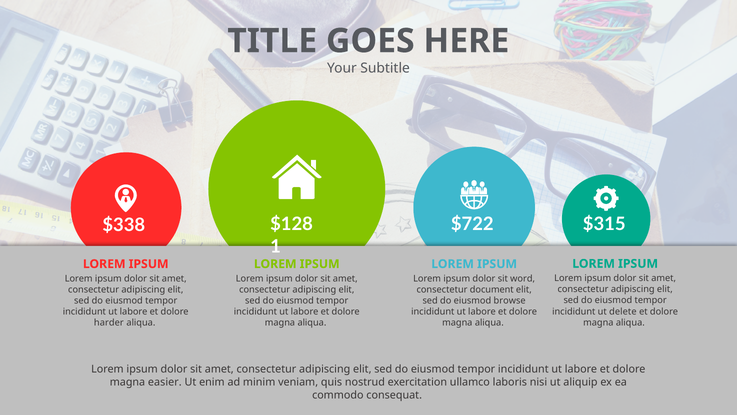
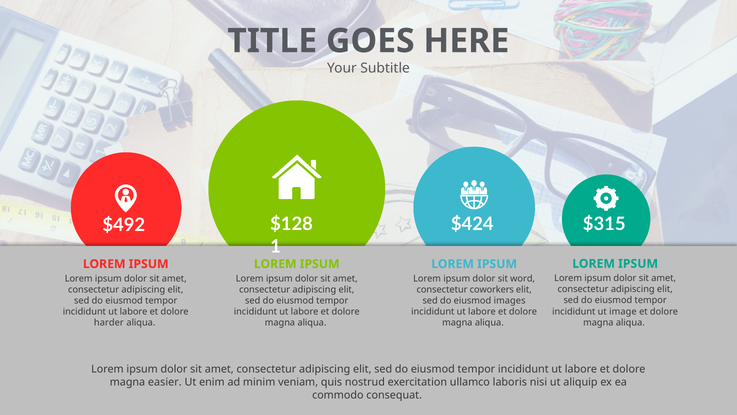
$722: $722 -> $424
$338: $338 -> $492
document: document -> coworkers
browse: browse -> images
delete: delete -> image
